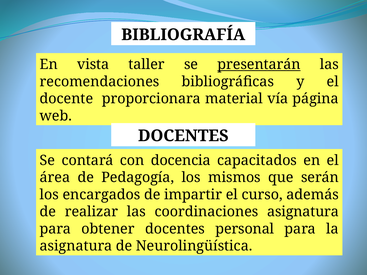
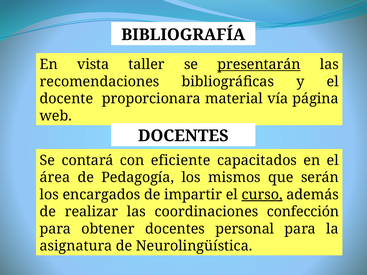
docencia: docencia -> eficiente
curso underline: none -> present
coordinaciones asignatura: asignatura -> confección
